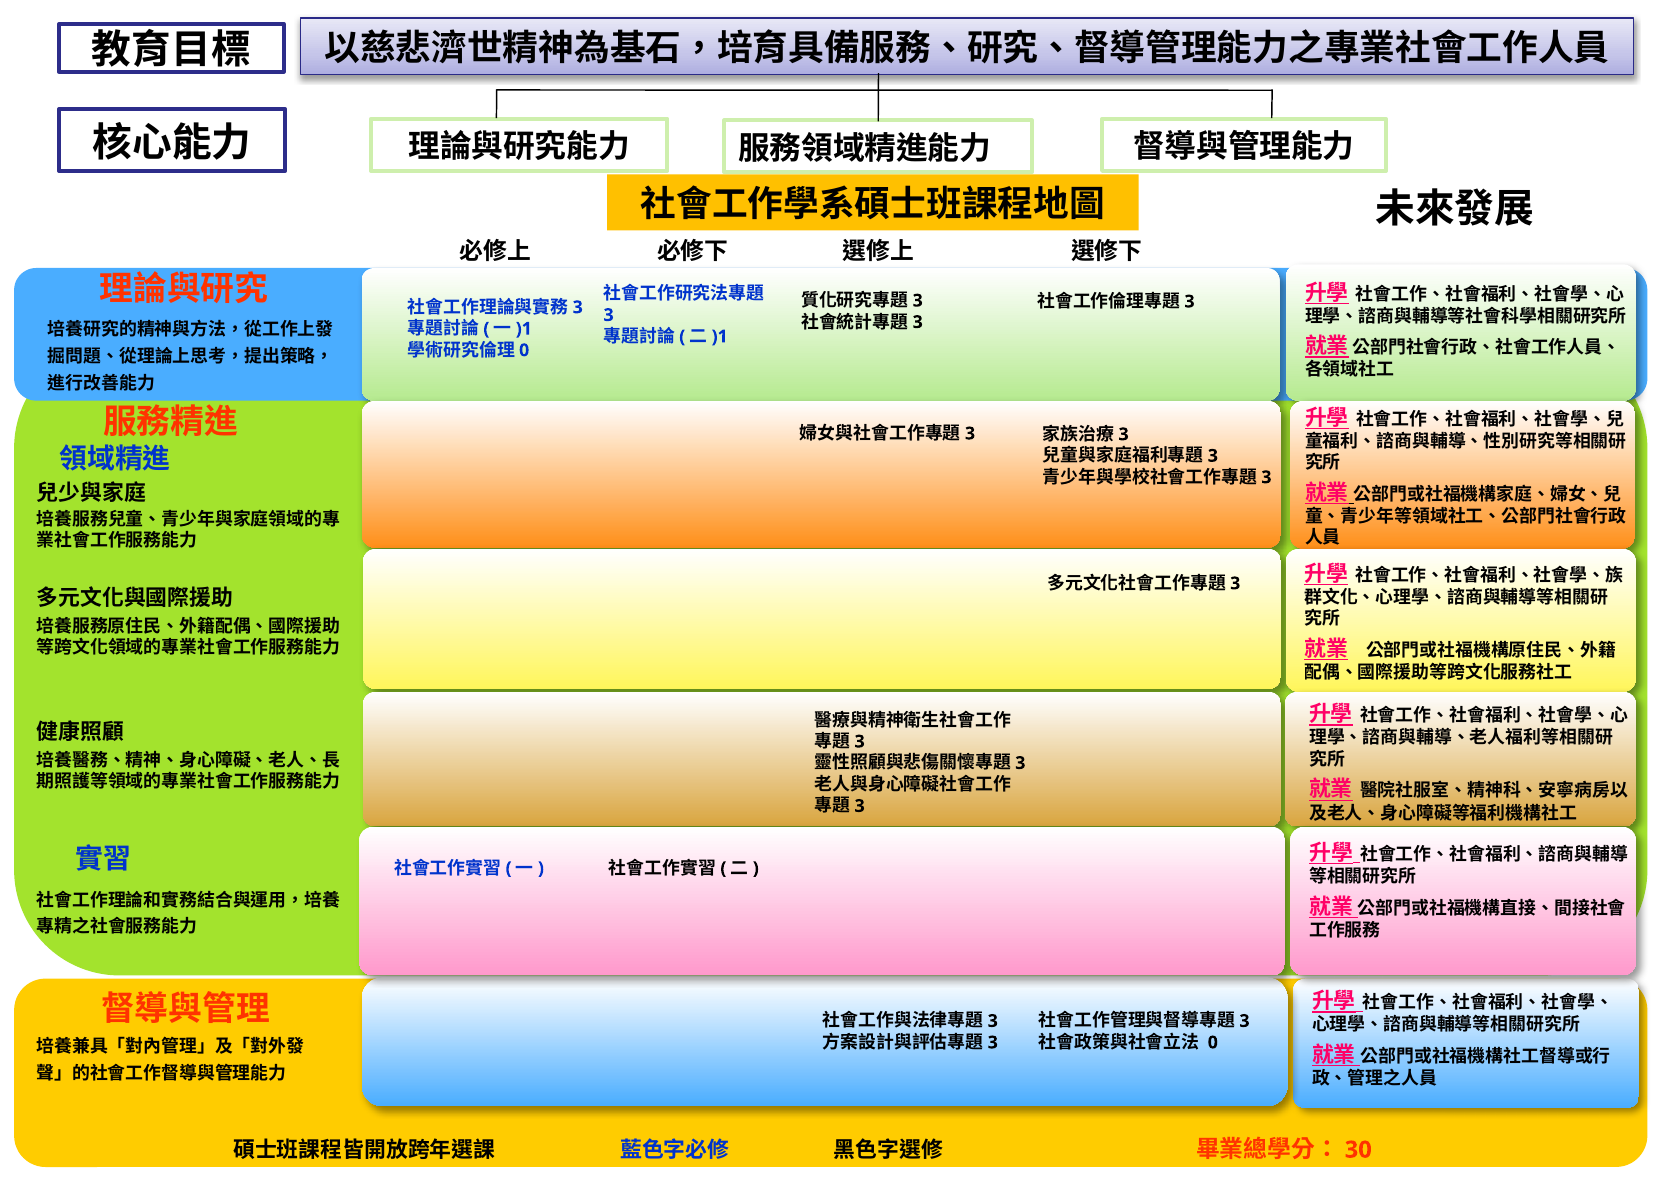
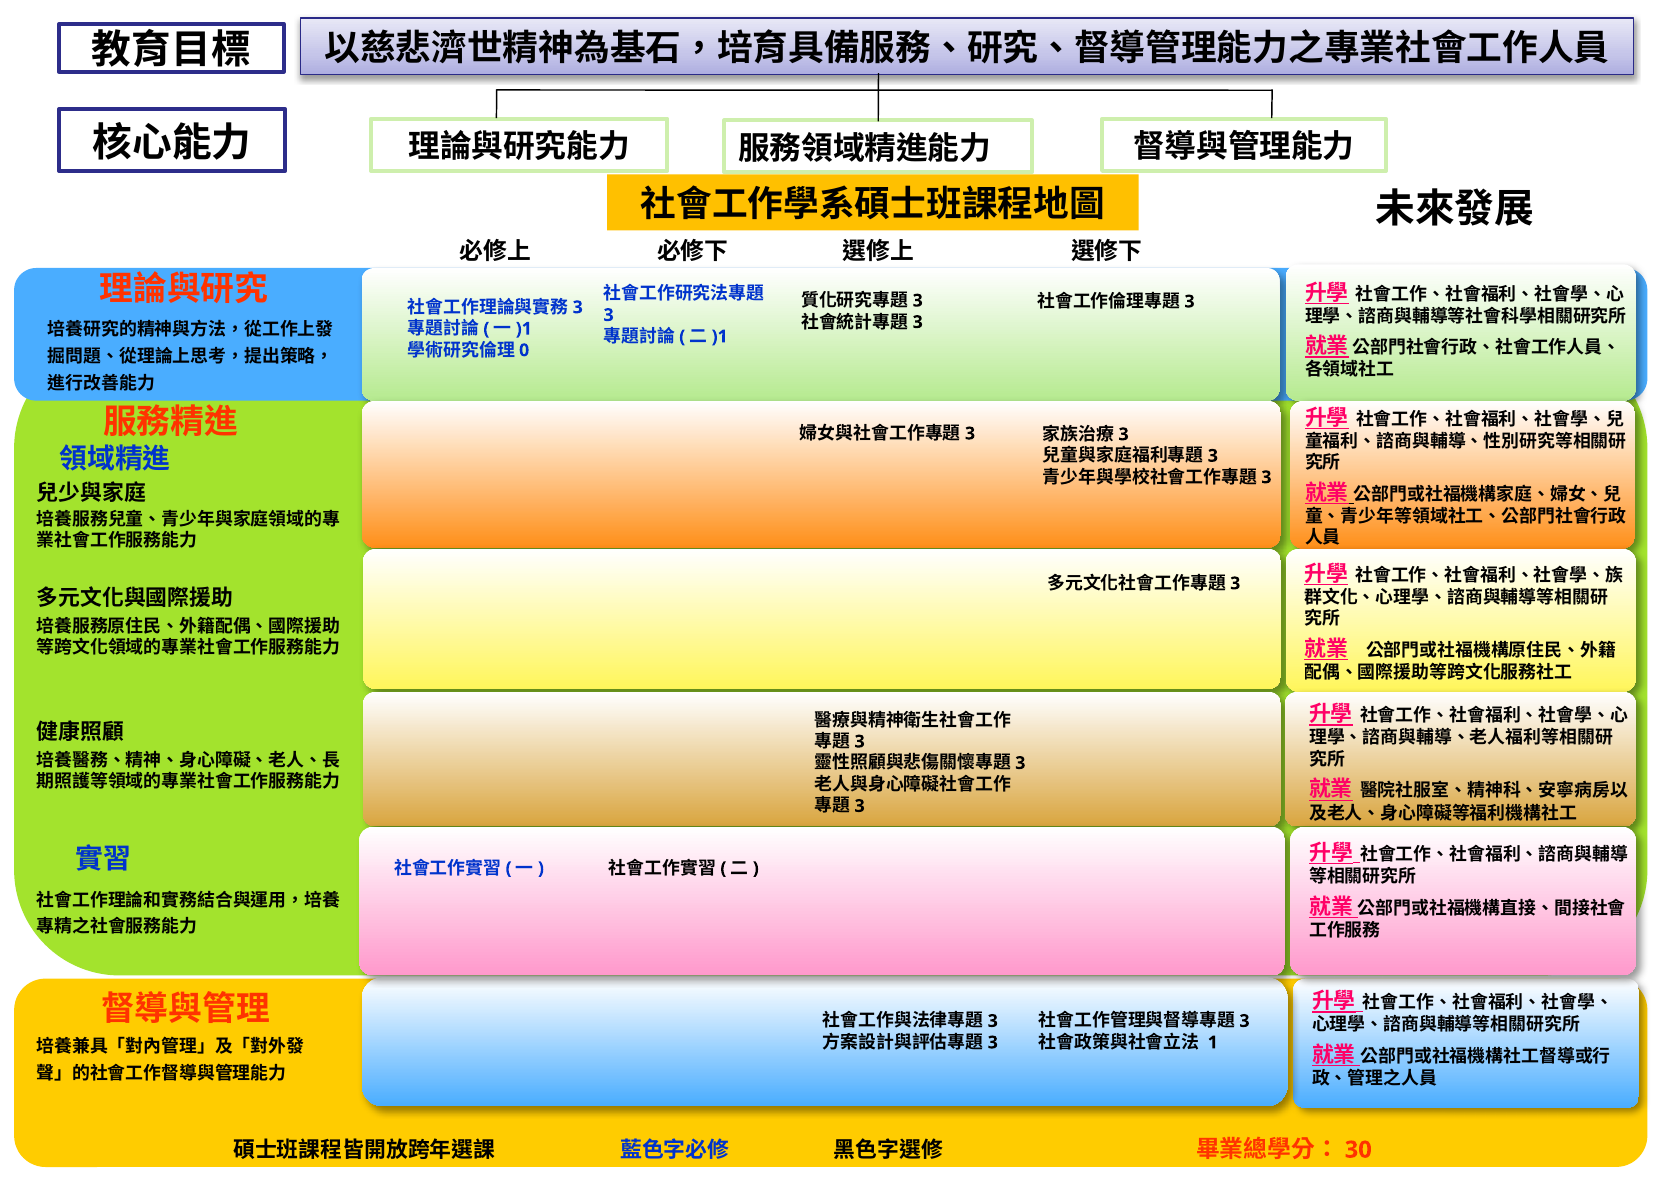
0: 0 -> 1
